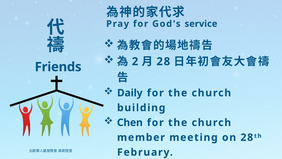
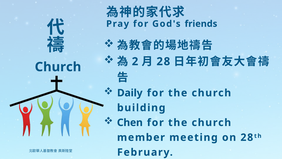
service: service -> friends
Friends at (58, 67): Friends -> Church
